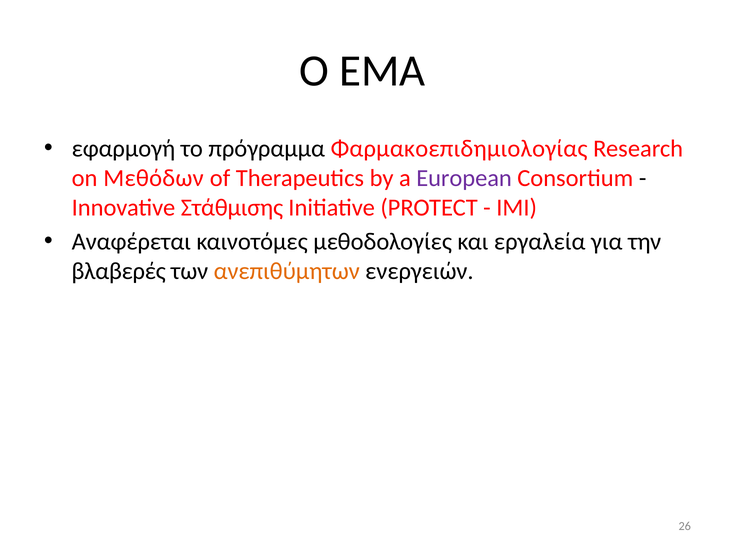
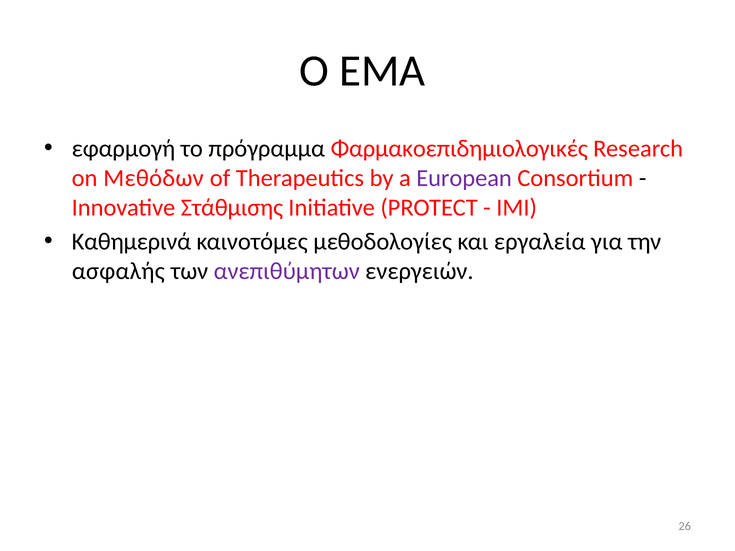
Φαρμακοεπιδημιολογίας: Φαρμακοεπιδημιολογίας -> Φαρμακοεπιδημιολογικές
Αναφέρεται: Αναφέρεται -> Καθημερινά
βλαβερές: βλαβερές -> ασφαλής
ανεπιθύμητων colour: orange -> purple
